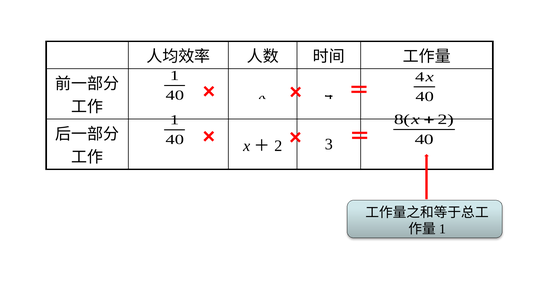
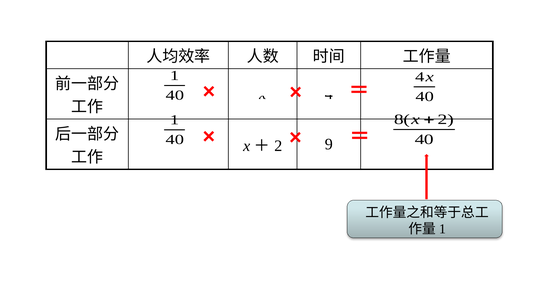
3: 3 -> 9
